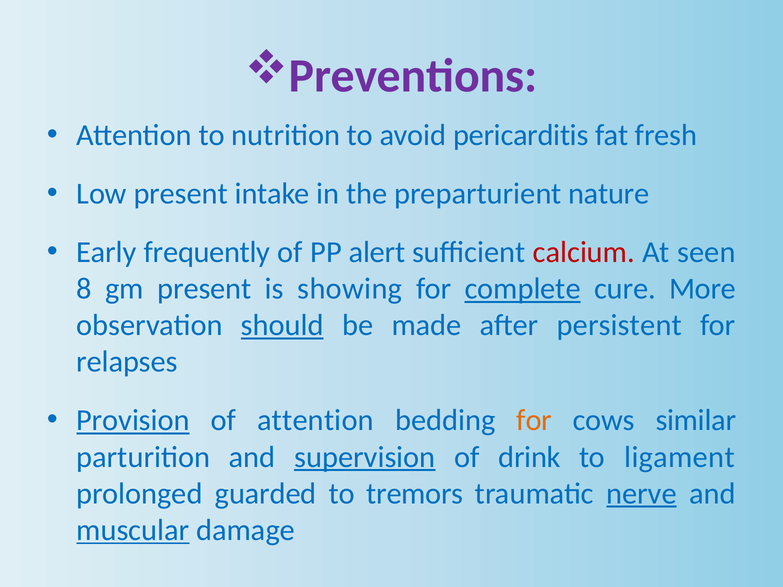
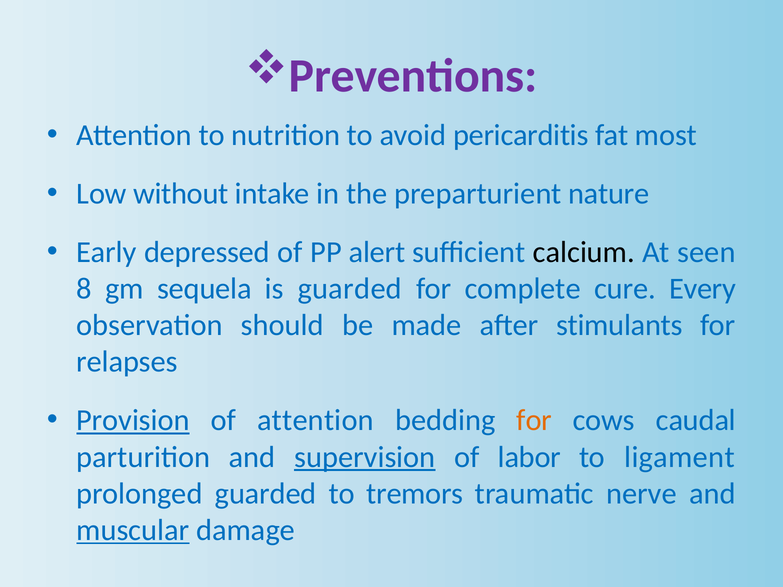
fresh: fresh -> most
Low present: present -> without
frequently: frequently -> depressed
calcium colour: red -> black
gm present: present -> sequela
is showing: showing -> guarded
complete underline: present -> none
More: More -> Every
should underline: present -> none
persistent: persistent -> stimulants
similar: similar -> caudal
drink: drink -> labor
nerve underline: present -> none
